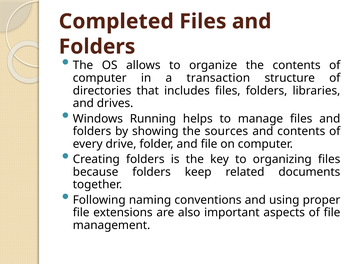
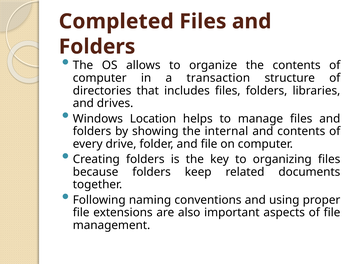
Running: Running -> Location
sources: sources -> internal
